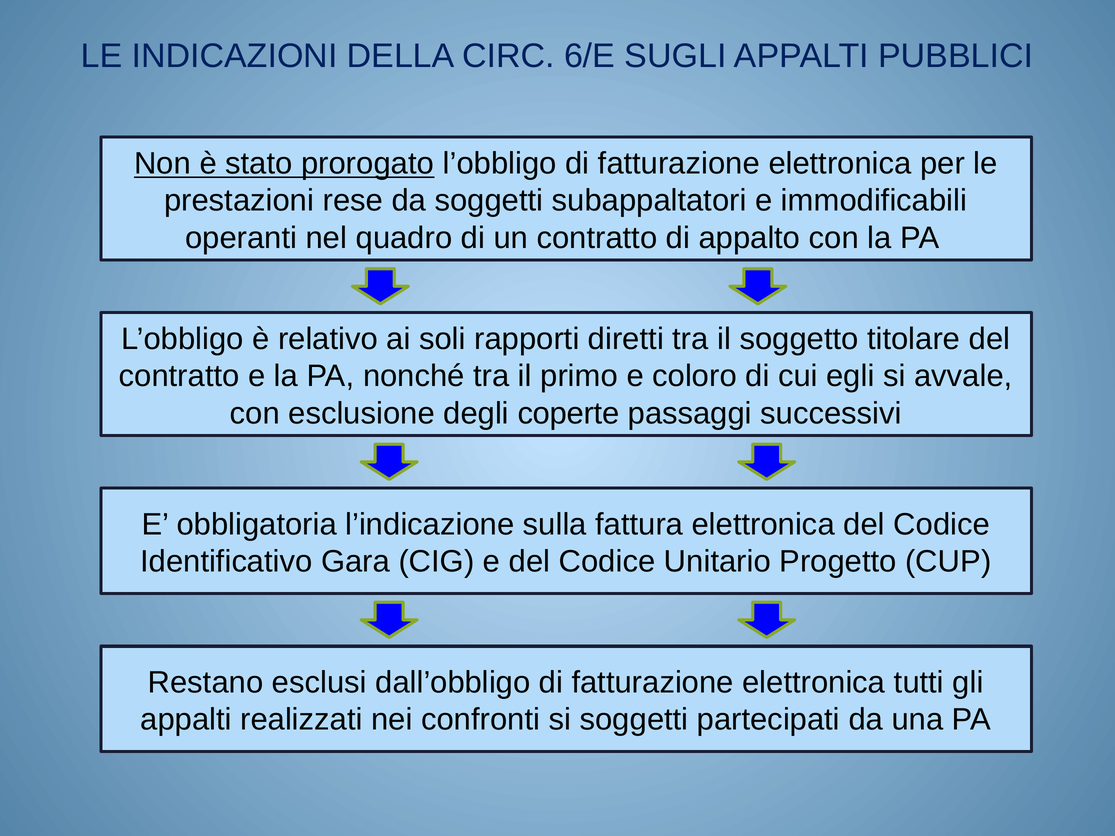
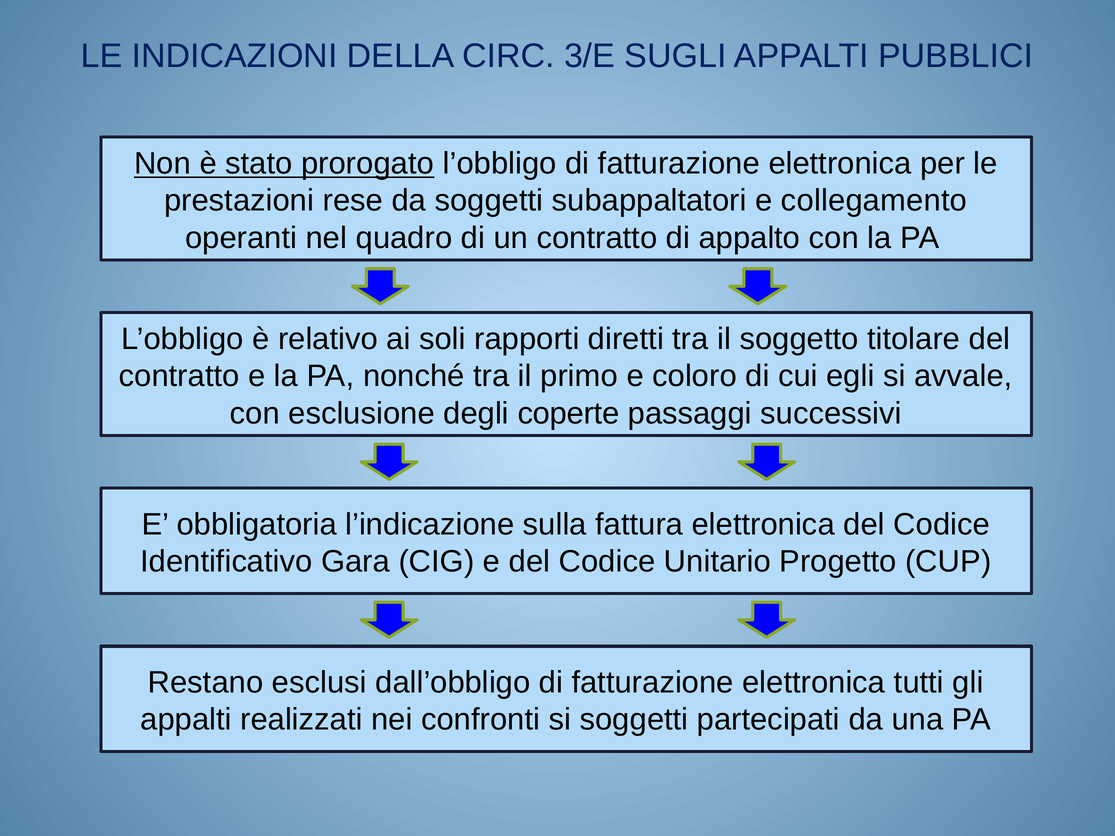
6/E: 6/E -> 3/E
immodificabili: immodificabili -> collegamento
